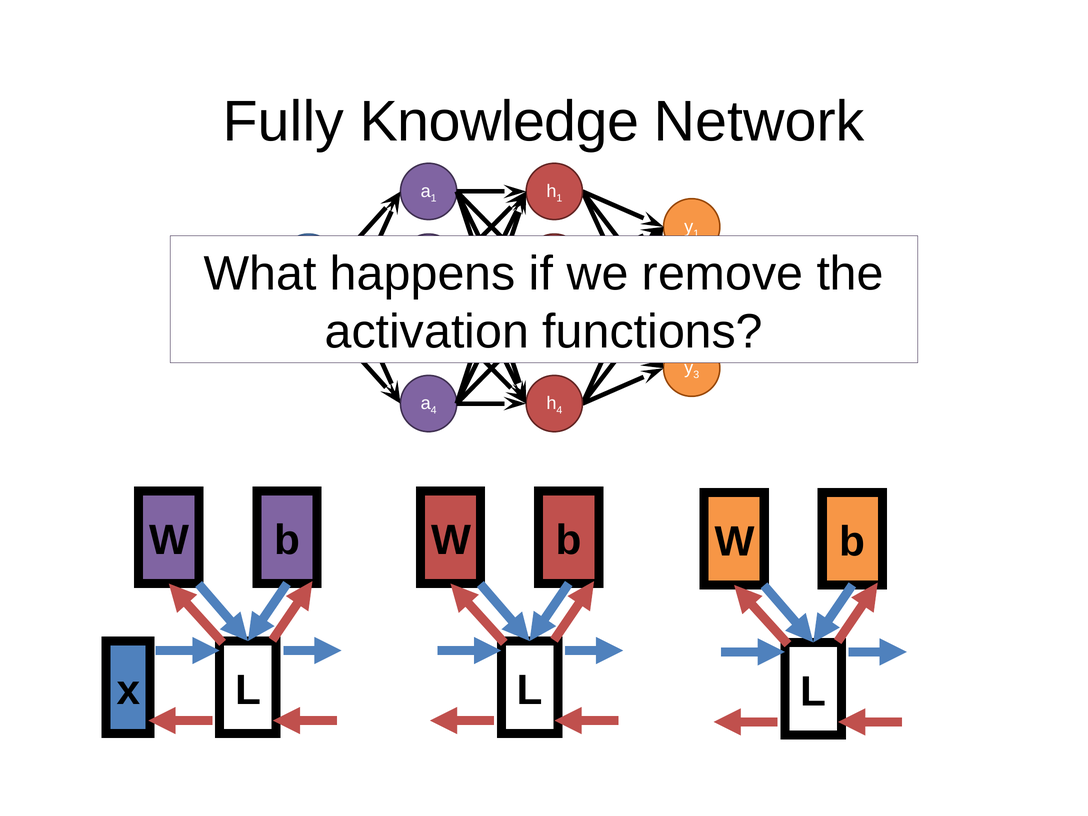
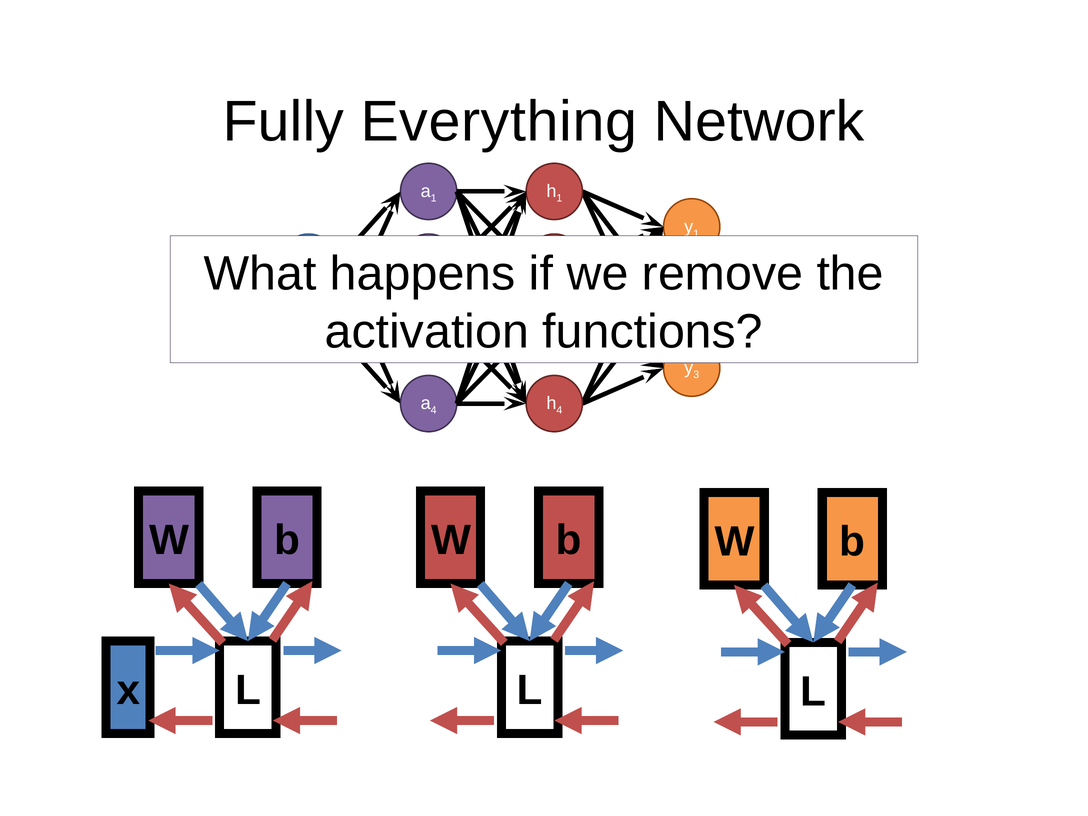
Knowledge: Knowledge -> Everything
